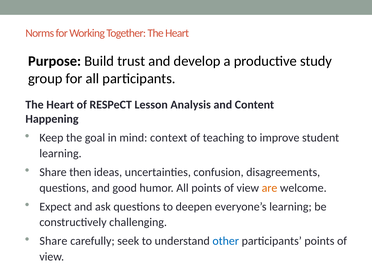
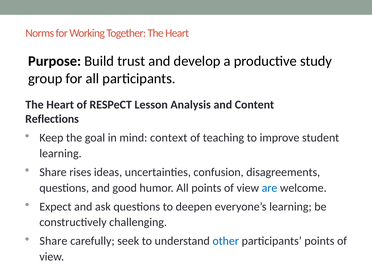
Happening: Happening -> Reflections
then: then -> rises
are colour: orange -> blue
